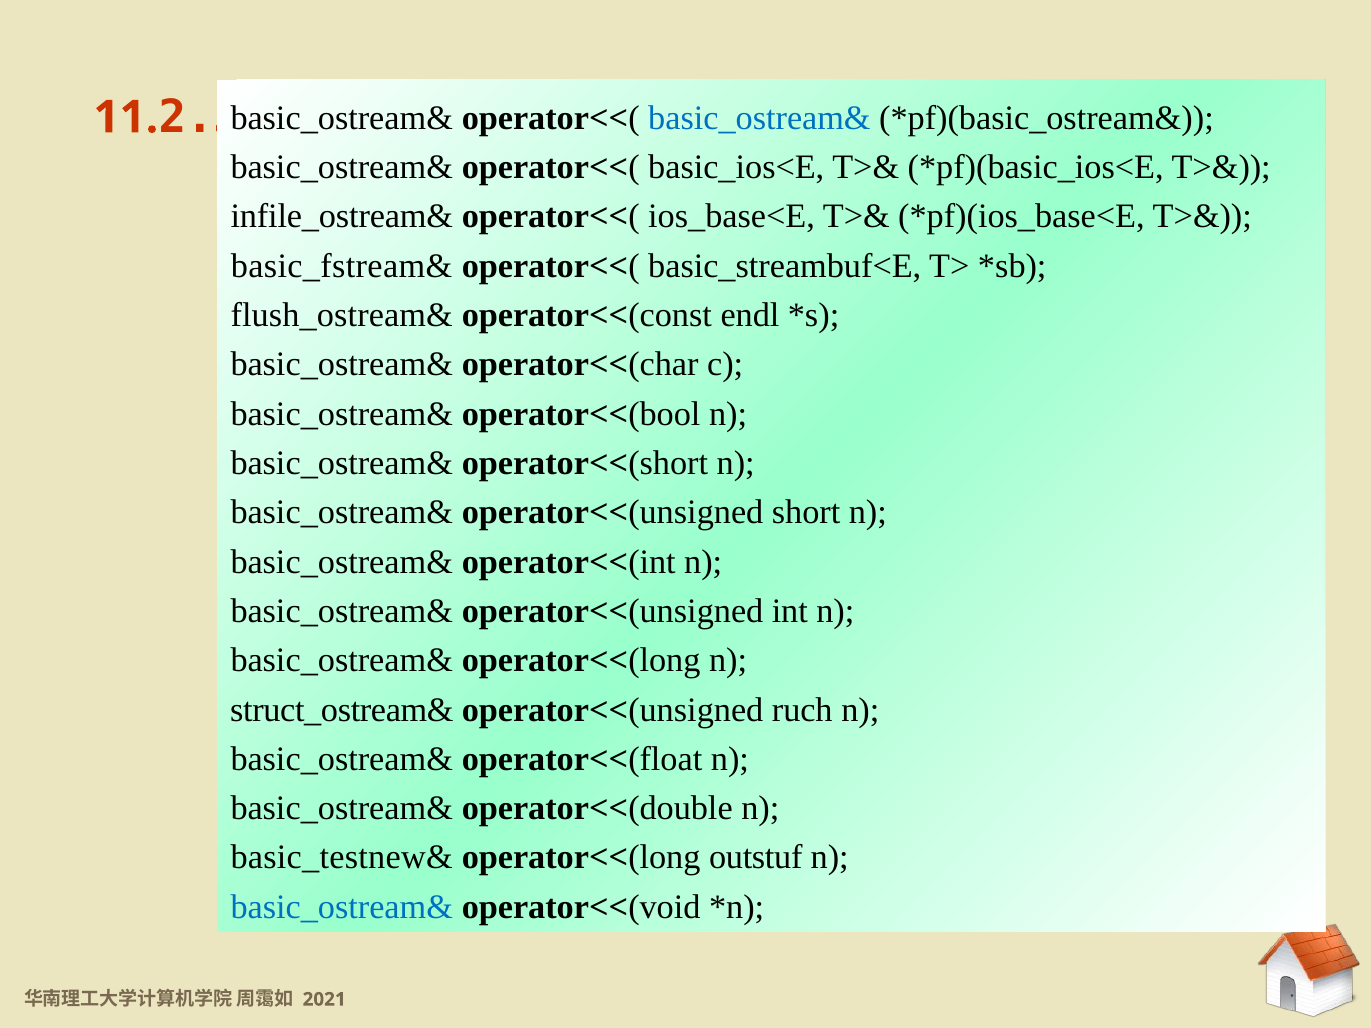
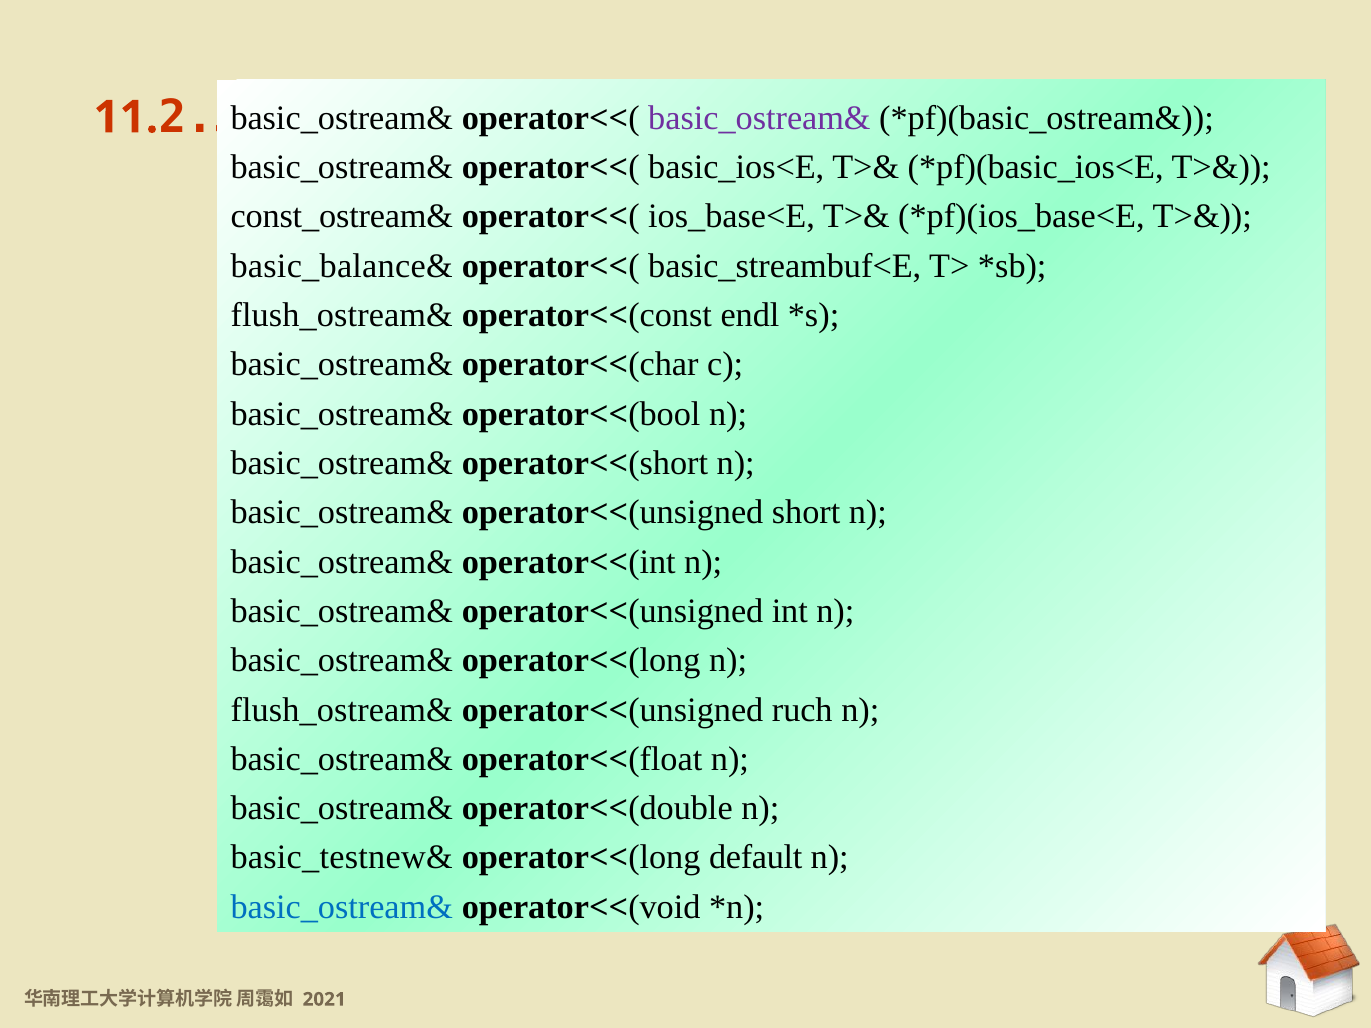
basic_ostream& at (759, 118) colour: blue -> purple
infile_ostream&: infile_ostream& -> const_ostream&
basic_fstream&: basic_fstream& -> basic_balance&
struct_ostream& at (342, 710): struct_ostream& -> flush_ostream&
outstuf: outstuf -> default
